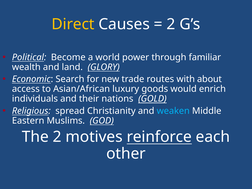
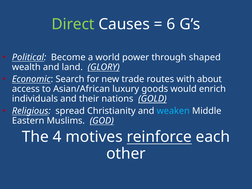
Direct colour: yellow -> light green
2 at (171, 24): 2 -> 6
familiar: familiar -> shaped
The 2: 2 -> 4
